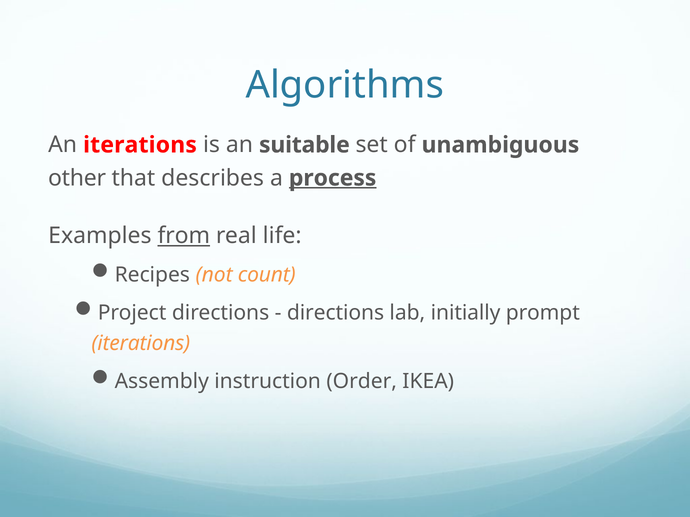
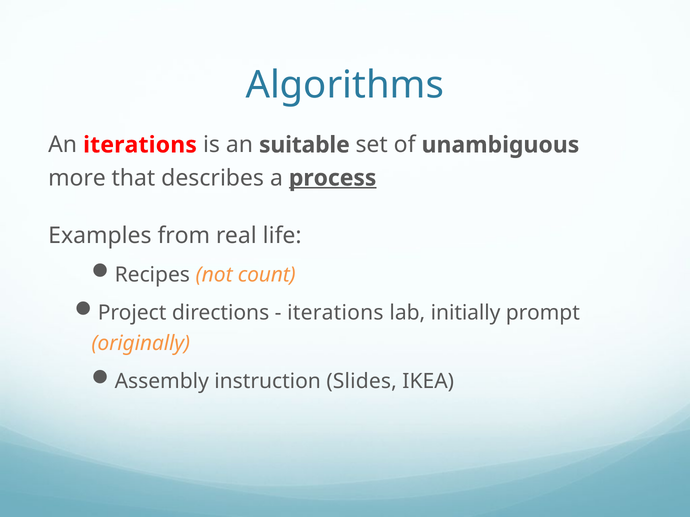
other: other -> more
from underline: present -> none
directions at (336, 313): directions -> iterations
iterations at (141, 343): iterations -> originally
Order: Order -> Slides
